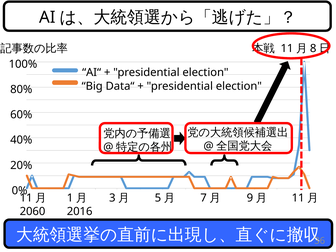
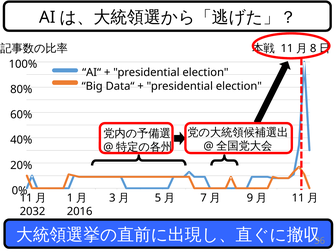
2060: 2060 -> 2032
